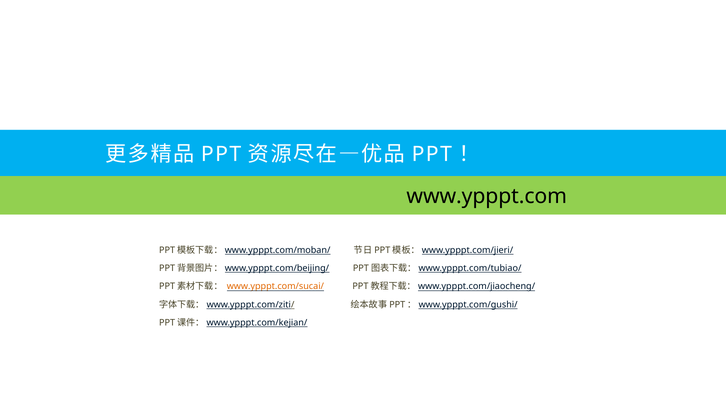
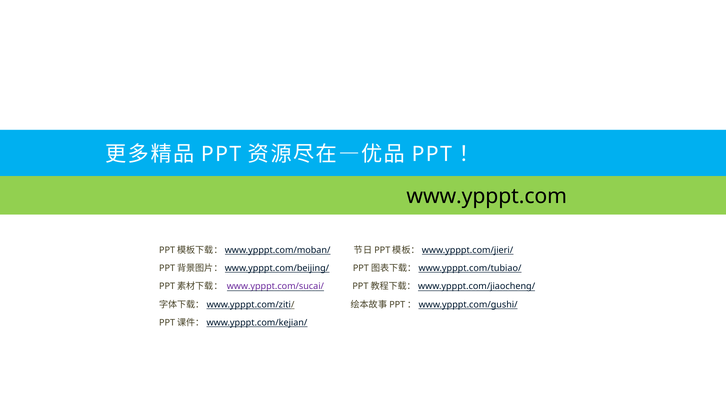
www.ypppt.com/sucai/ colour: orange -> purple
